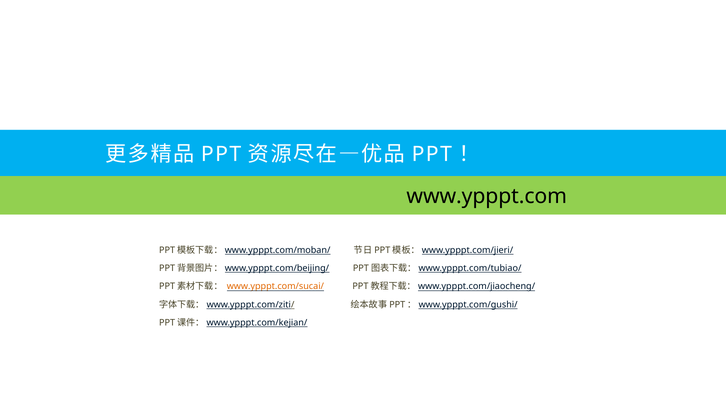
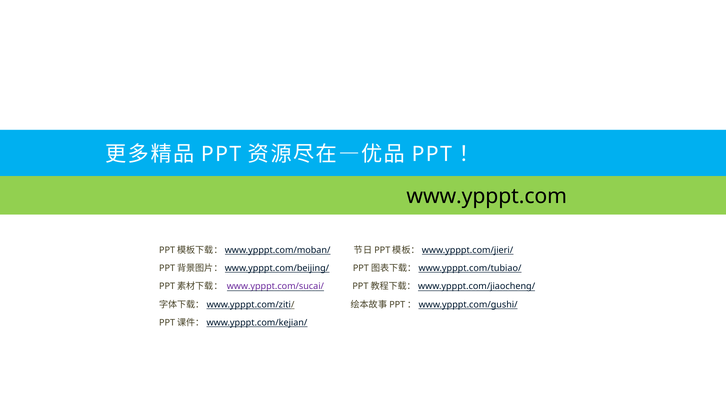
www.ypppt.com/sucai/ colour: orange -> purple
